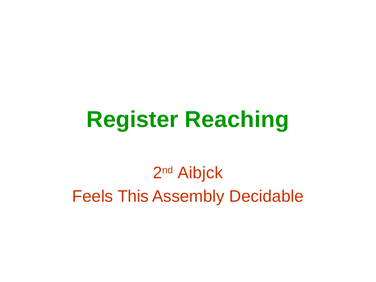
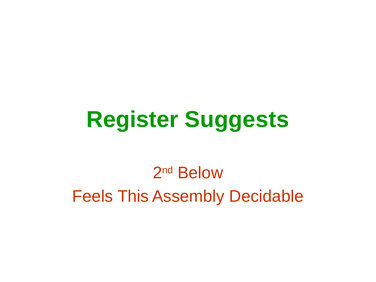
Reaching: Reaching -> Suggests
Aibjck: Aibjck -> Below
